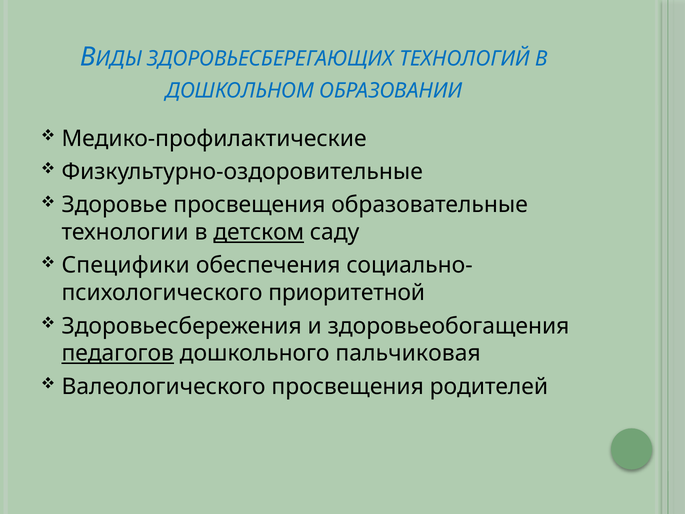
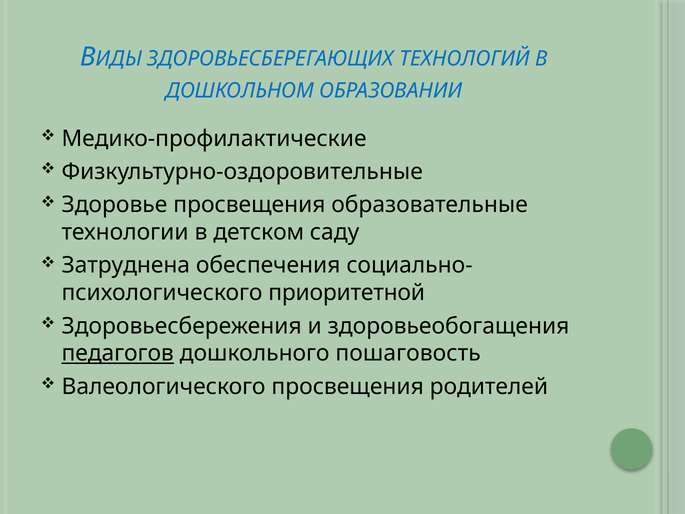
детском underline: present -> none
Специфики: Специфики -> Затруднена
пальчиковая: пальчиковая -> пошаговость
